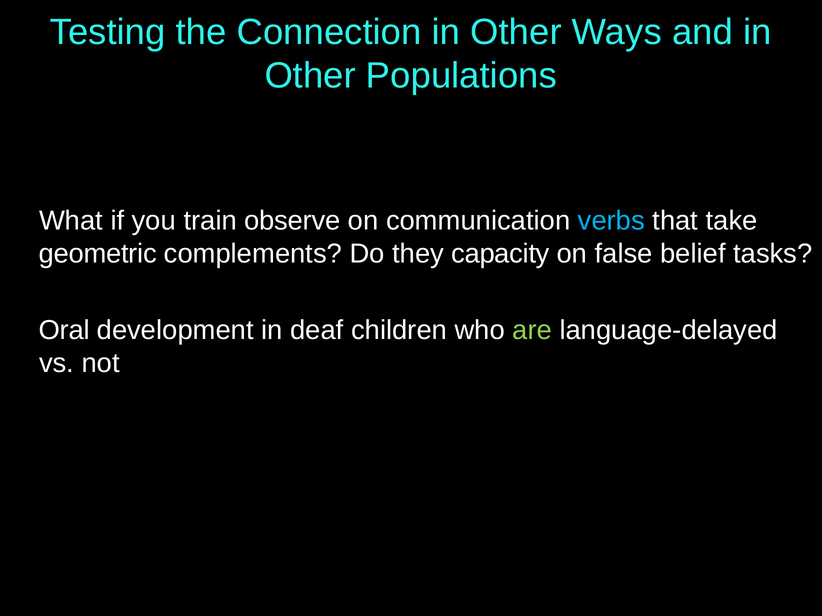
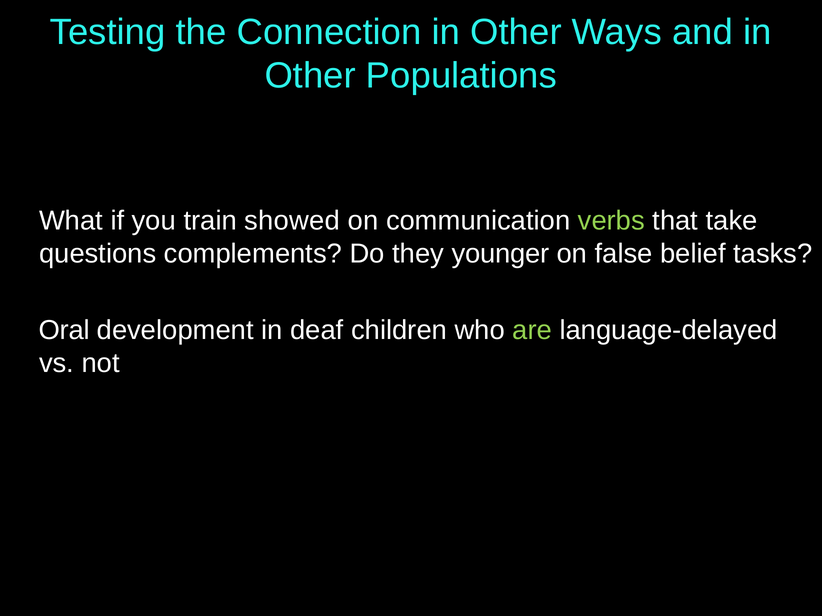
observe: observe -> showed
verbs colour: light blue -> light green
geometric: geometric -> questions
capacity: capacity -> younger
